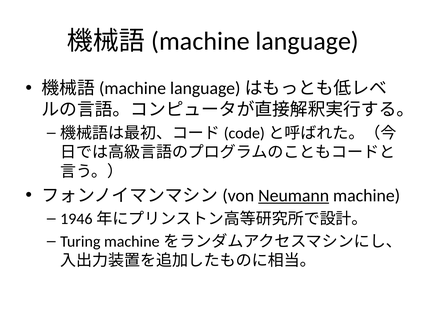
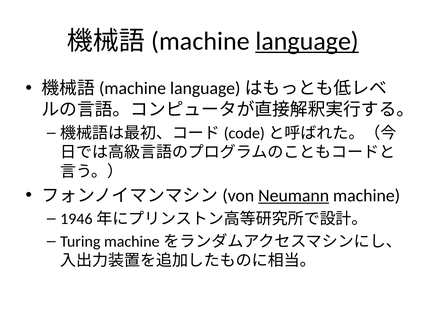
language at (307, 41) underline: none -> present
